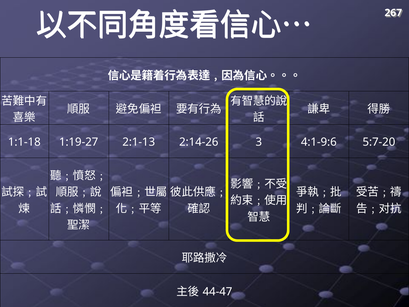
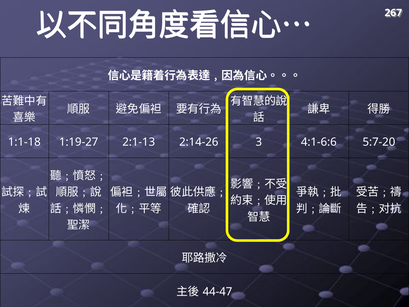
4:1-9:6: 4:1-9:6 -> 4:1-6:6
